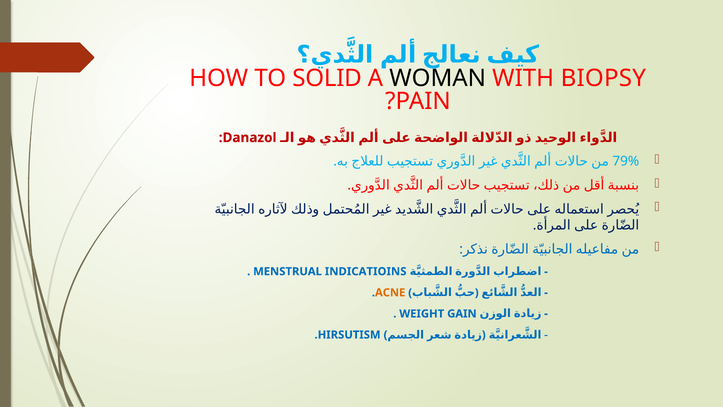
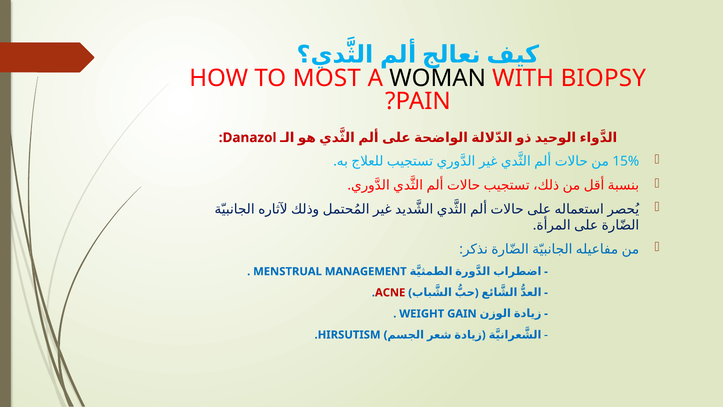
SOLID: SOLID -> MOST
79%: 79% -> 15%
INDICATIOINS: INDICATIOINS -> MANAGEMENT
ACNE colour: orange -> red
